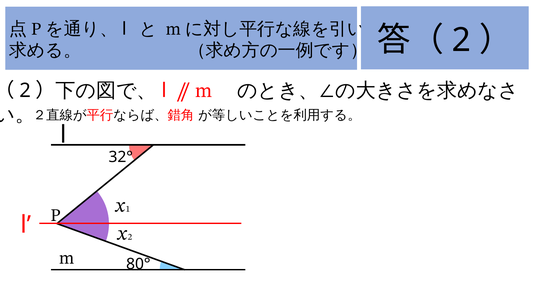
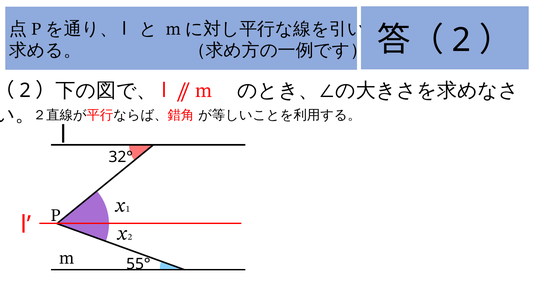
80°: 80° -> 55°
